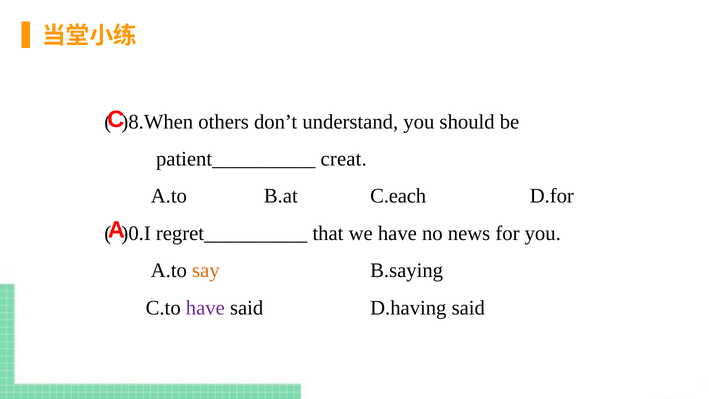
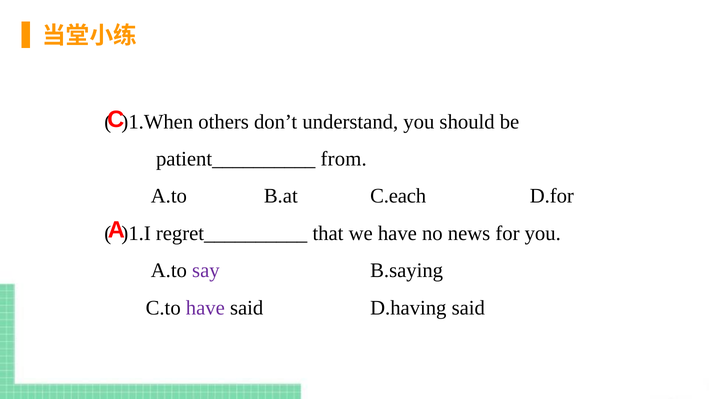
)8.When: )8.When -> )1.When
creat: creat -> from
)0.I: )0.I -> )1.I
say colour: orange -> purple
